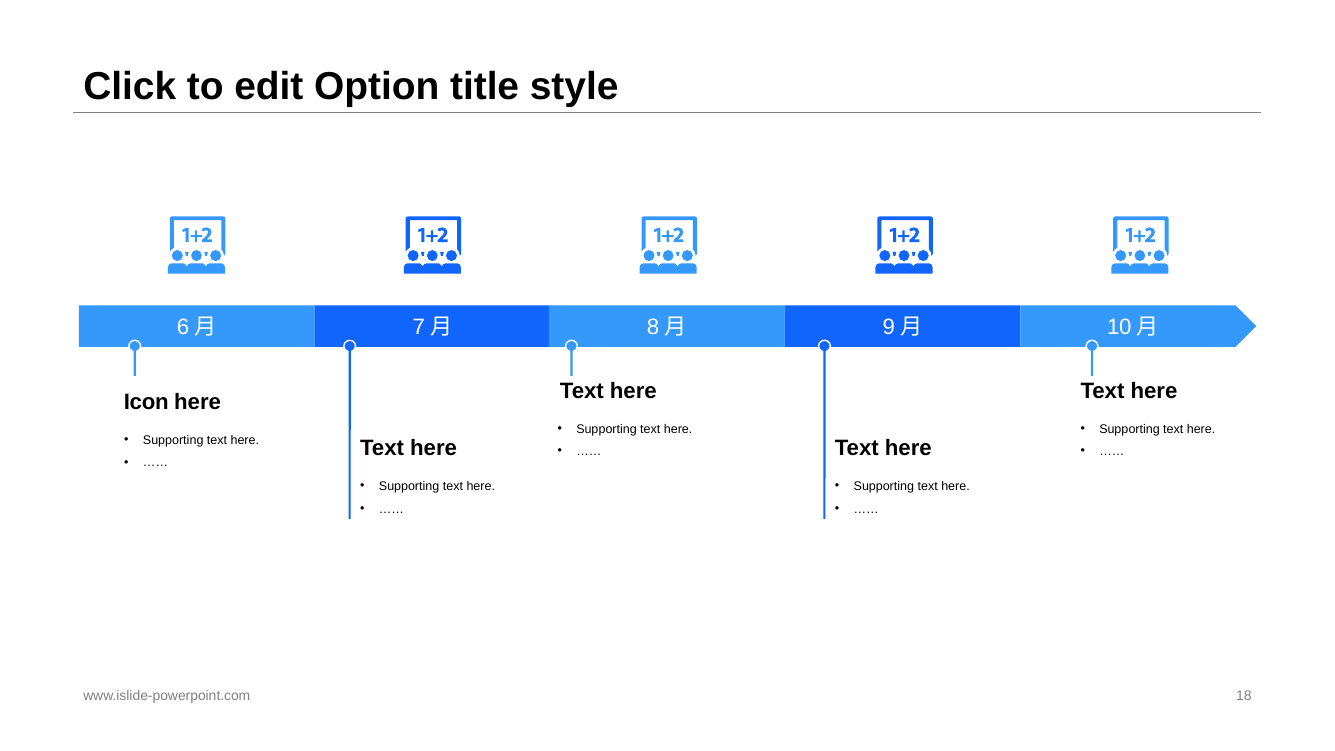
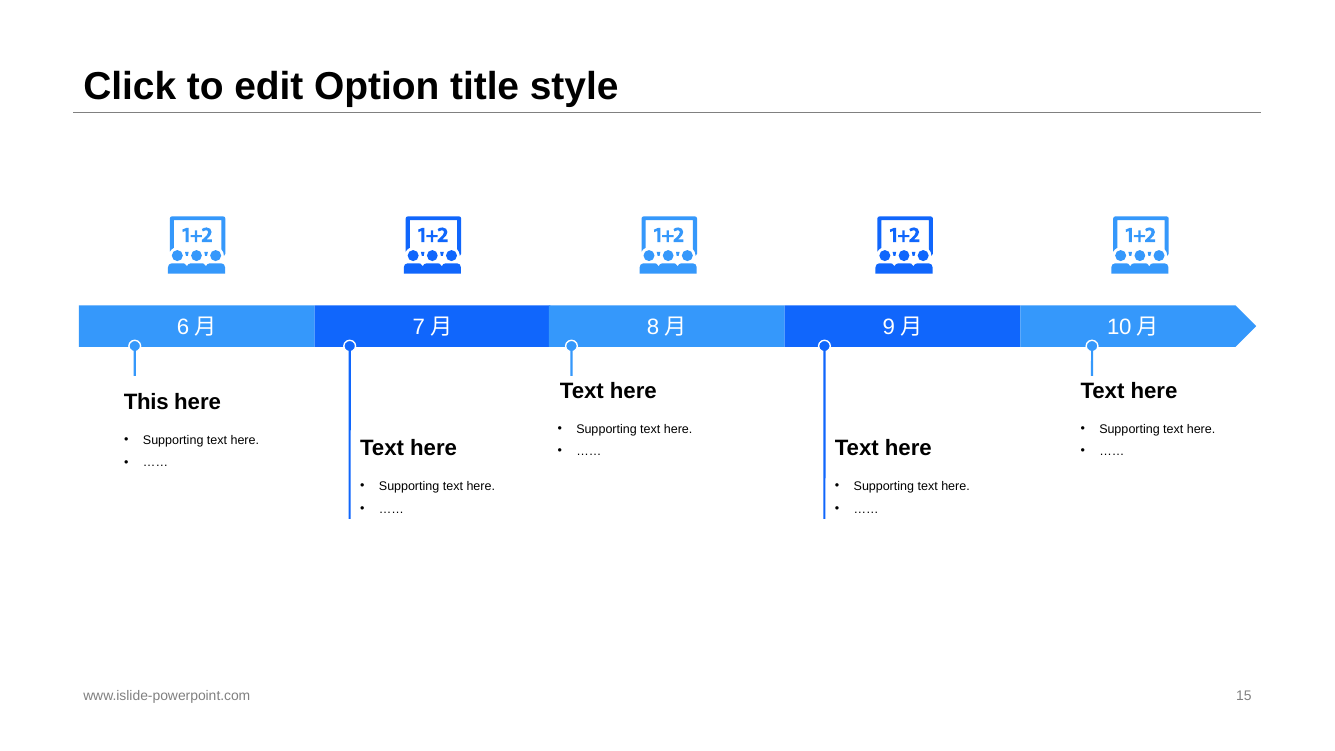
Icon: Icon -> This
18: 18 -> 15
